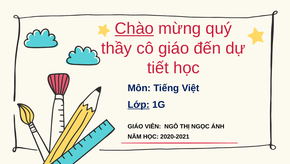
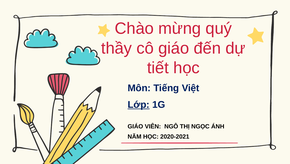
Chào underline: present -> none
